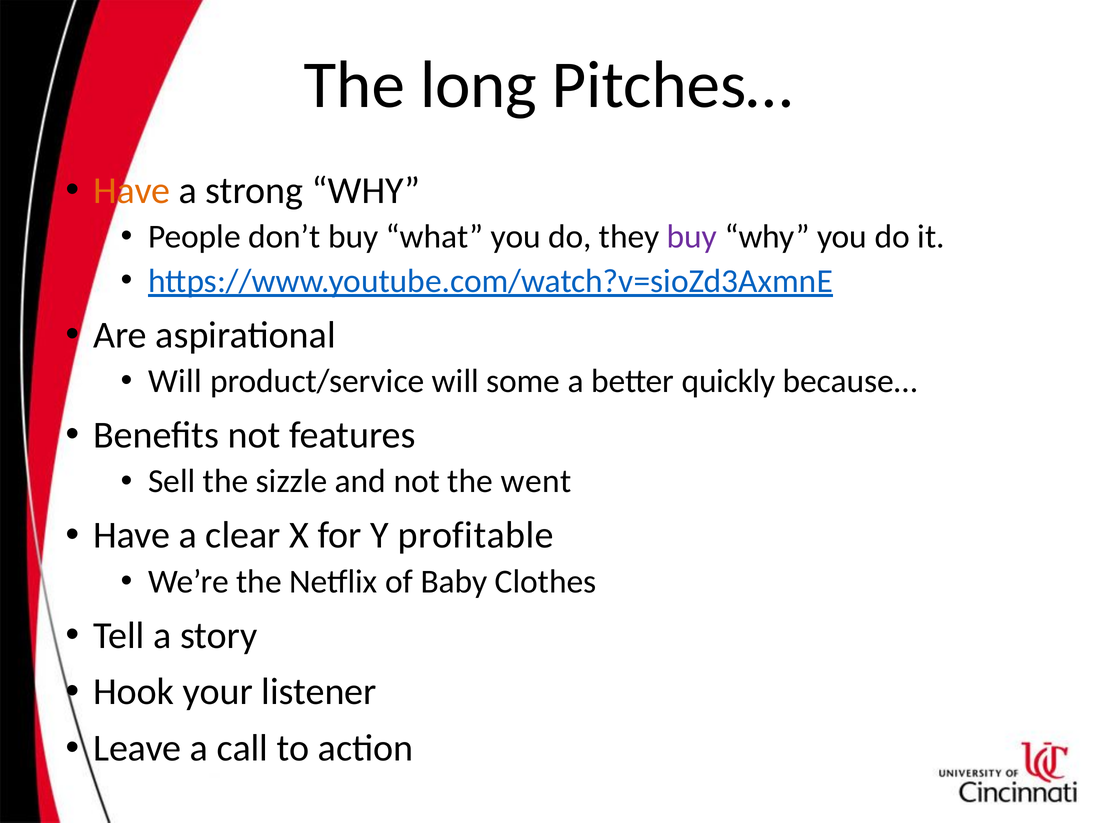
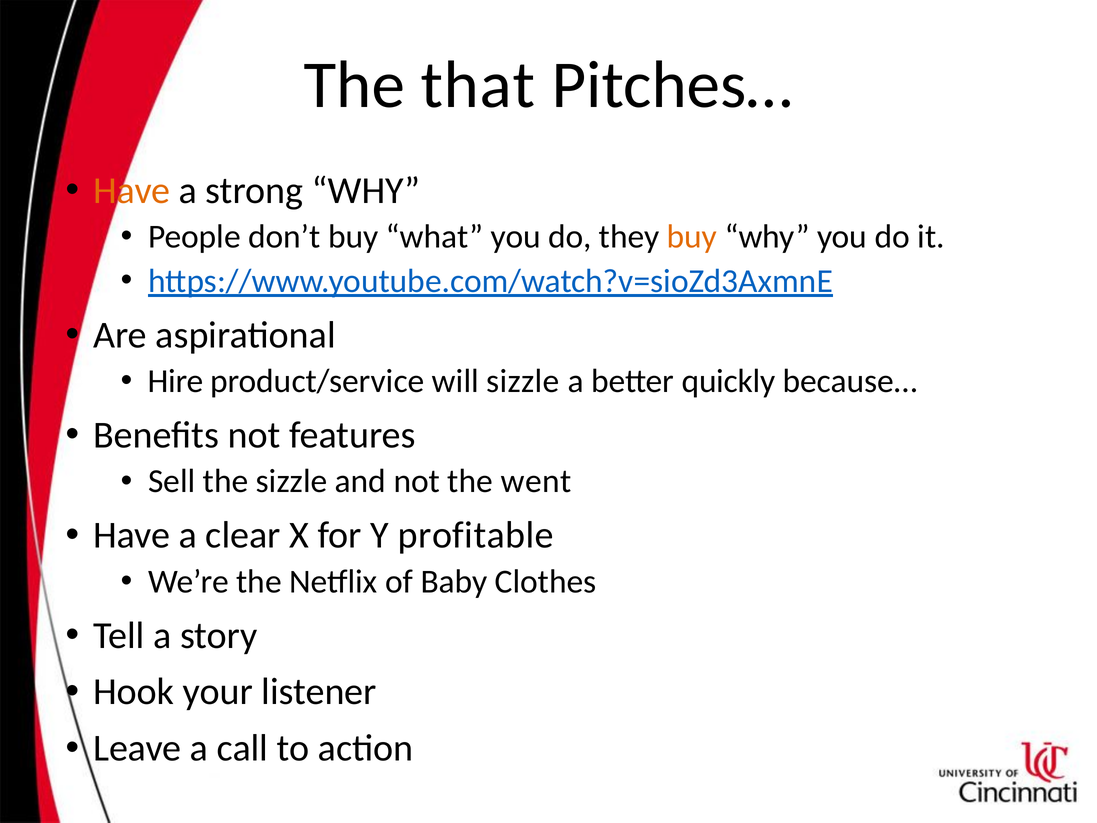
long: long -> that
buy at (692, 237) colour: purple -> orange
Will at (175, 381): Will -> Hire
will some: some -> sizzle
